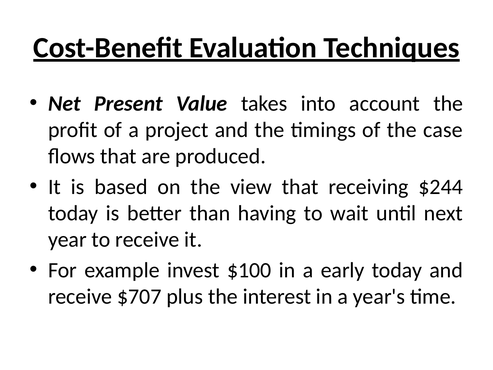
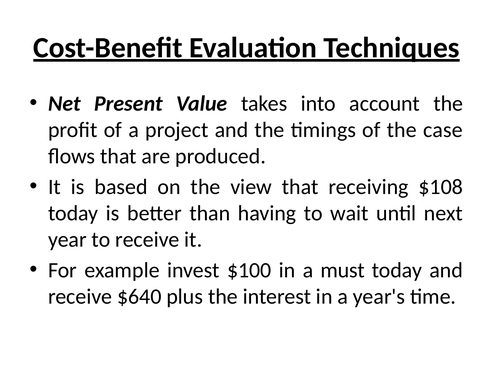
$244: $244 -> $108
early: early -> must
$707: $707 -> $640
